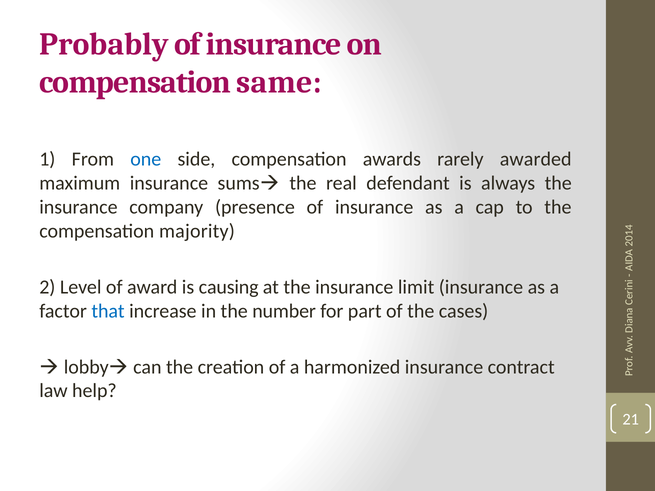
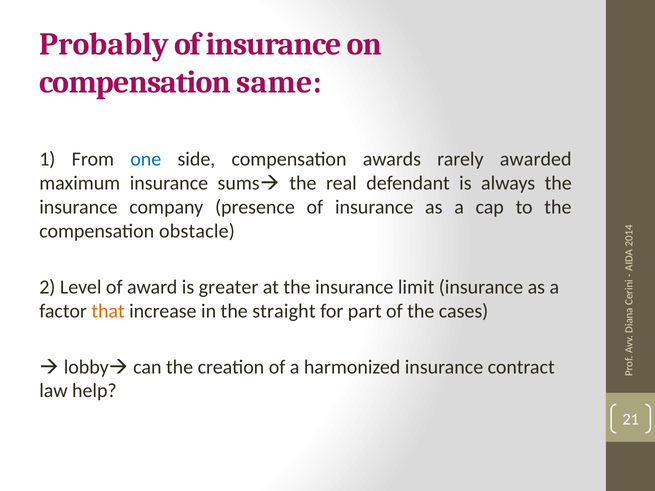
majority: majority -> obstacle
causing: causing -> greater
that colour: blue -> orange
number: number -> straight
